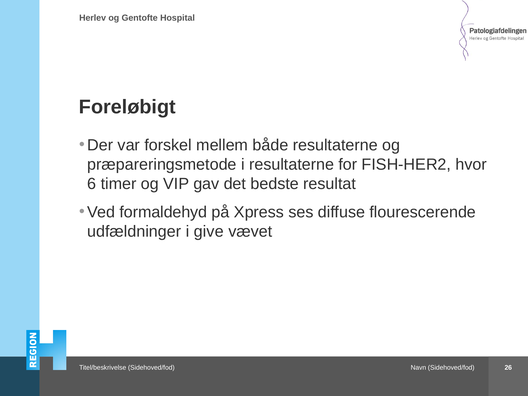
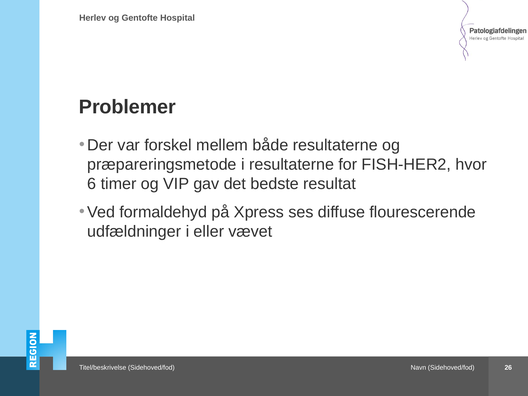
Foreløbigt: Foreløbigt -> Problemer
give: give -> eller
